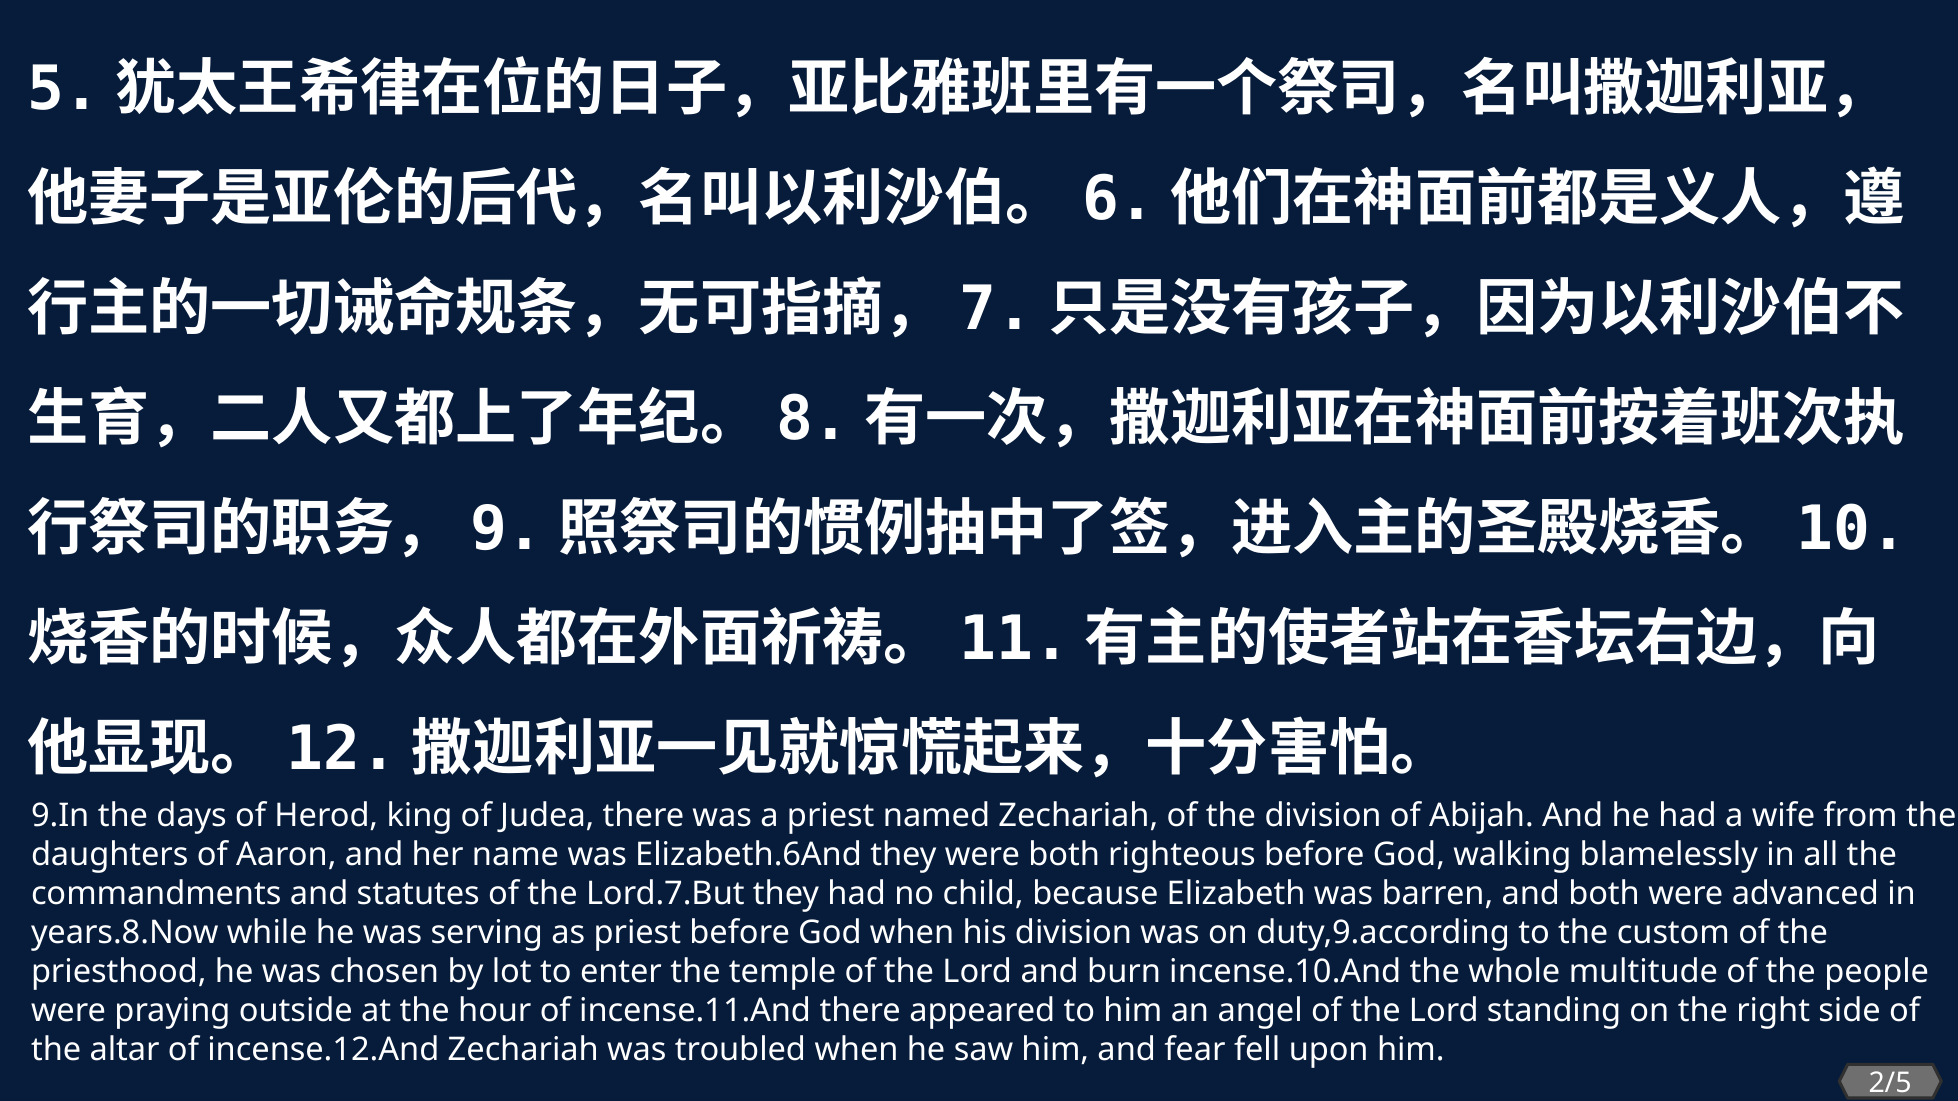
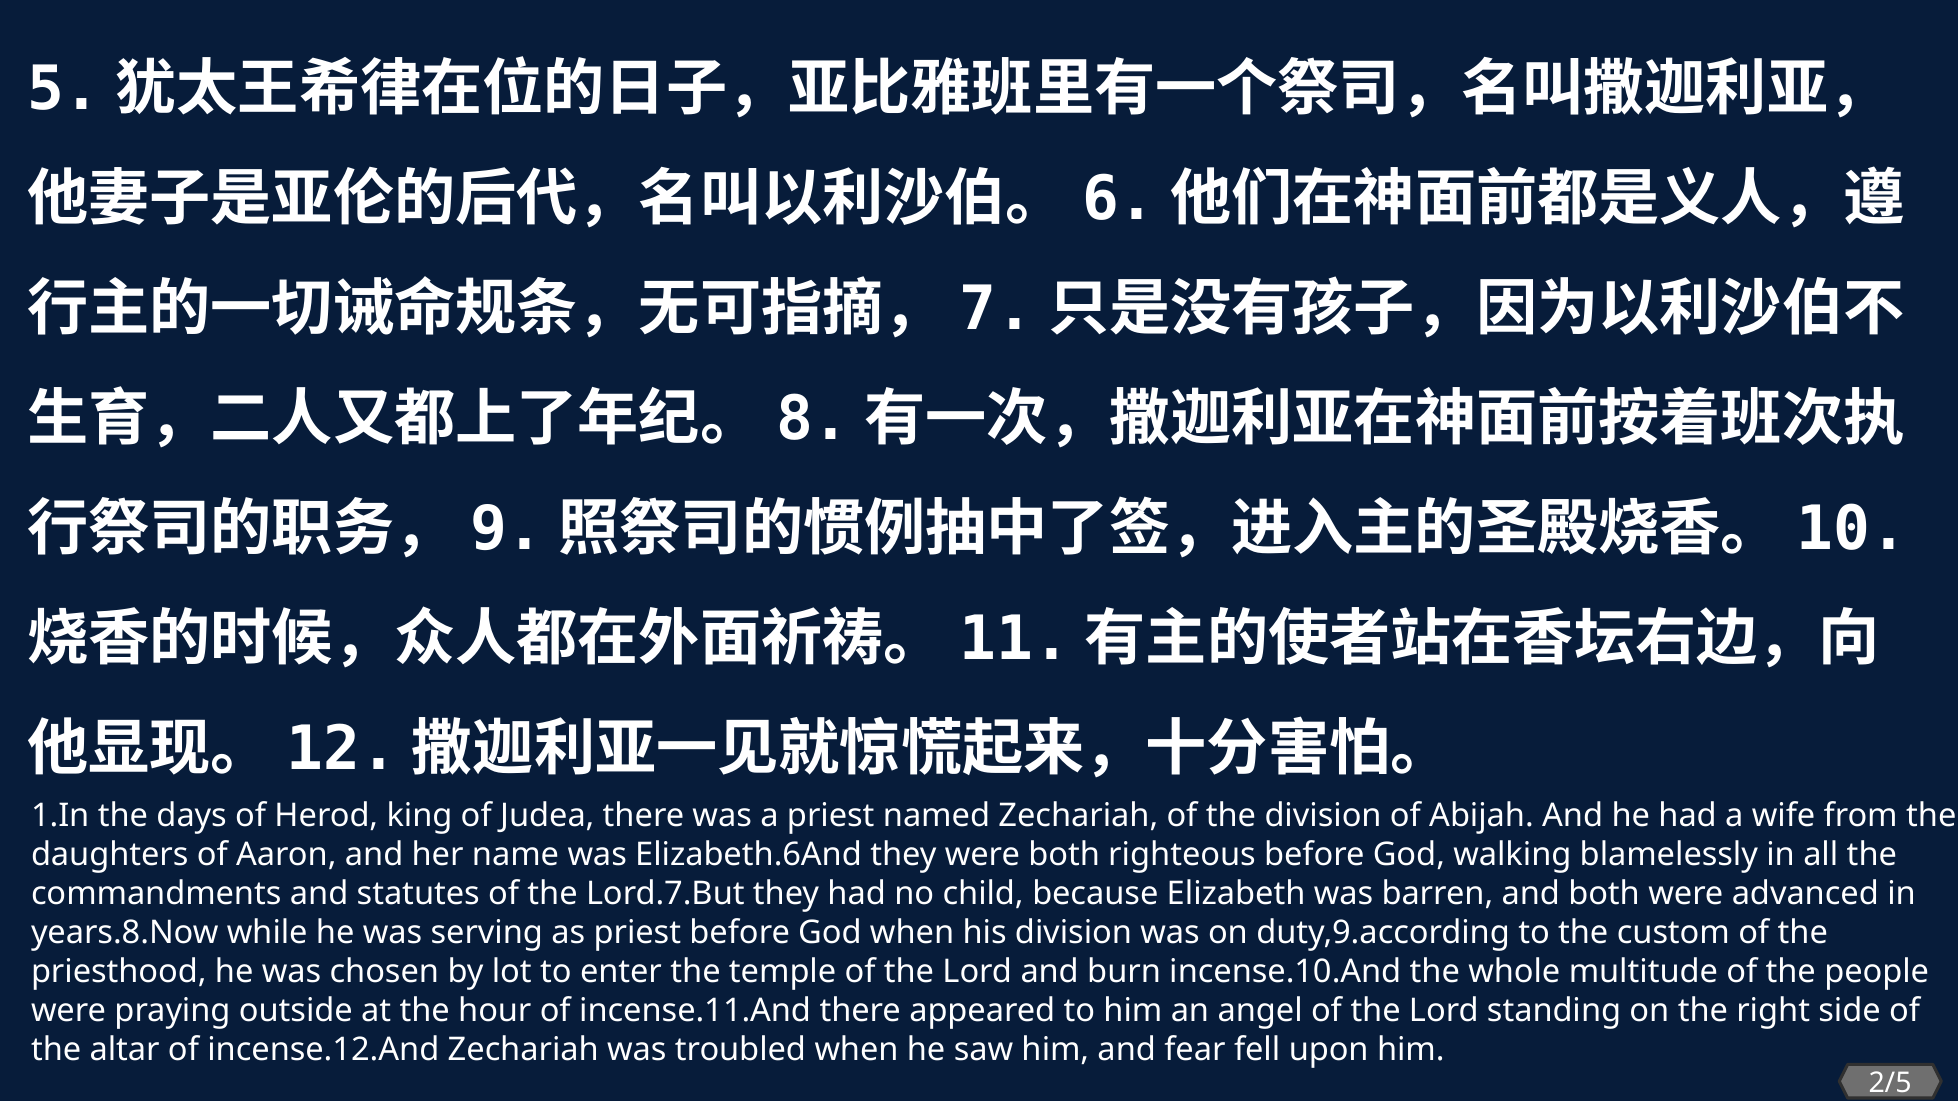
9.In: 9.In -> 1.In
